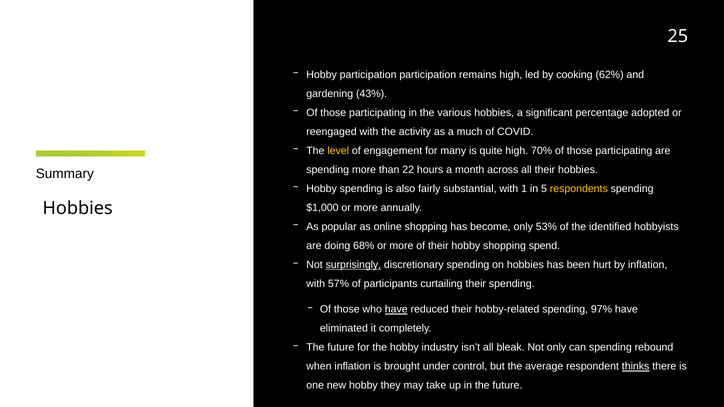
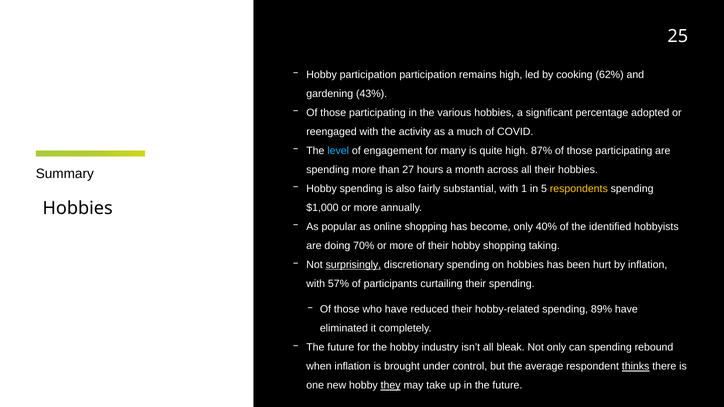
level colour: yellow -> light blue
70%: 70% -> 87%
22: 22 -> 27
53%: 53% -> 40%
68%: 68% -> 70%
spend: spend -> taking
have at (396, 310) underline: present -> none
97%: 97% -> 89%
they underline: none -> present
